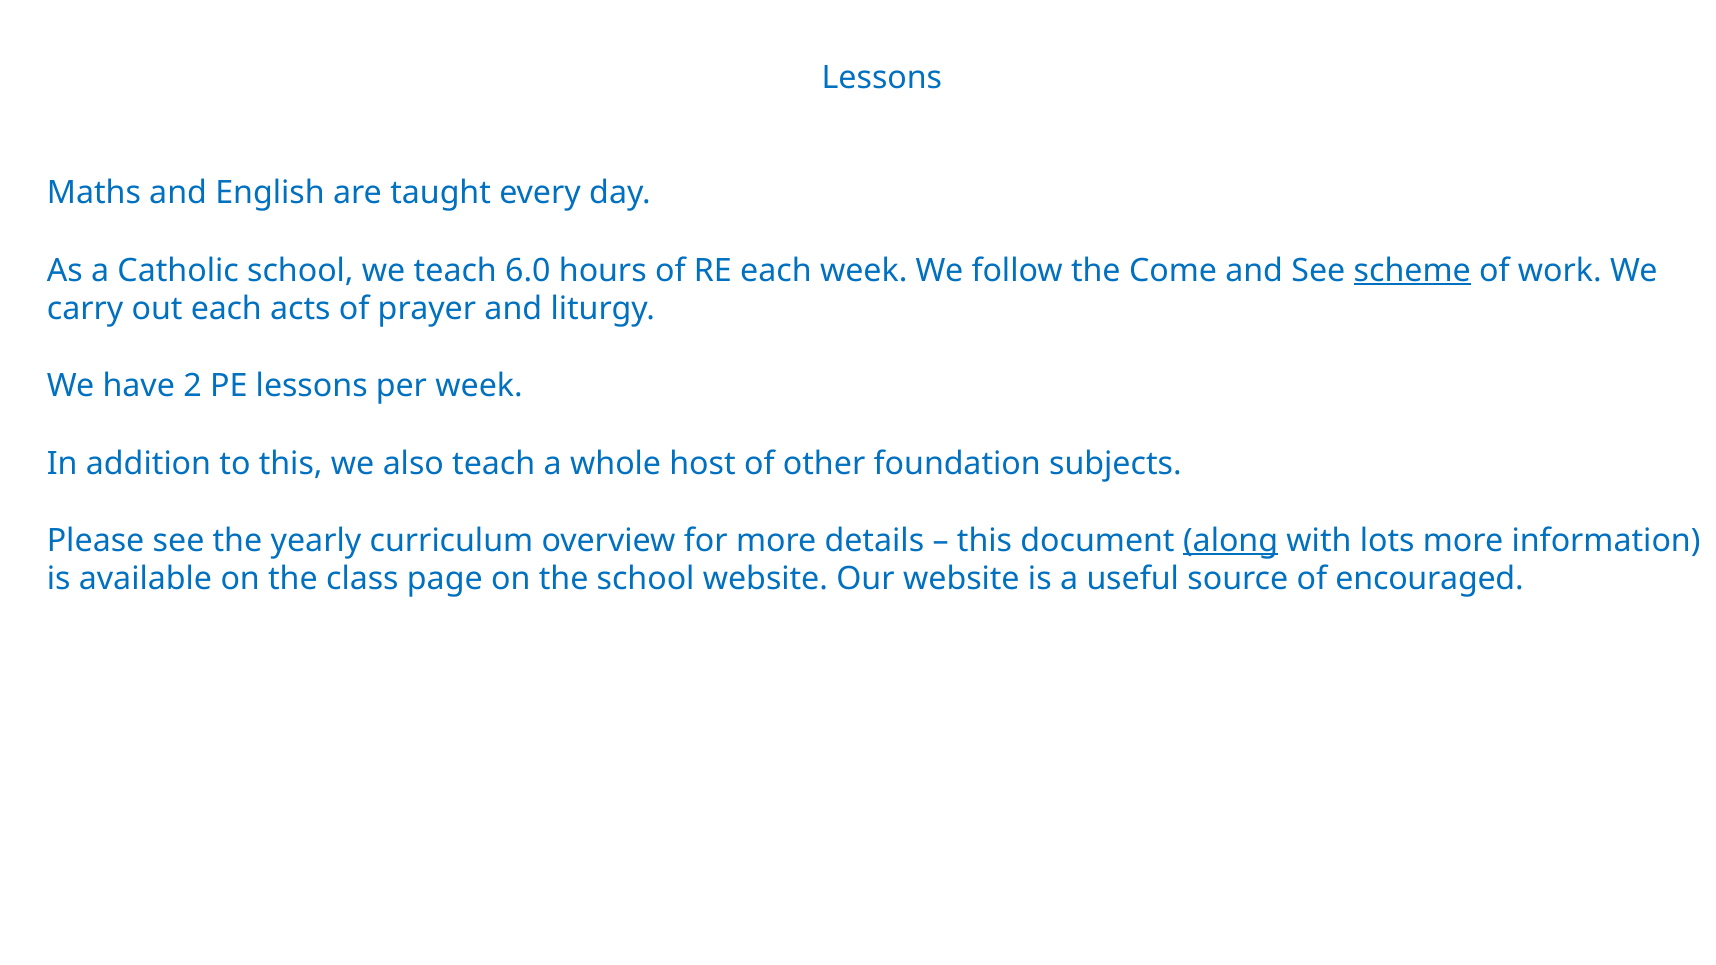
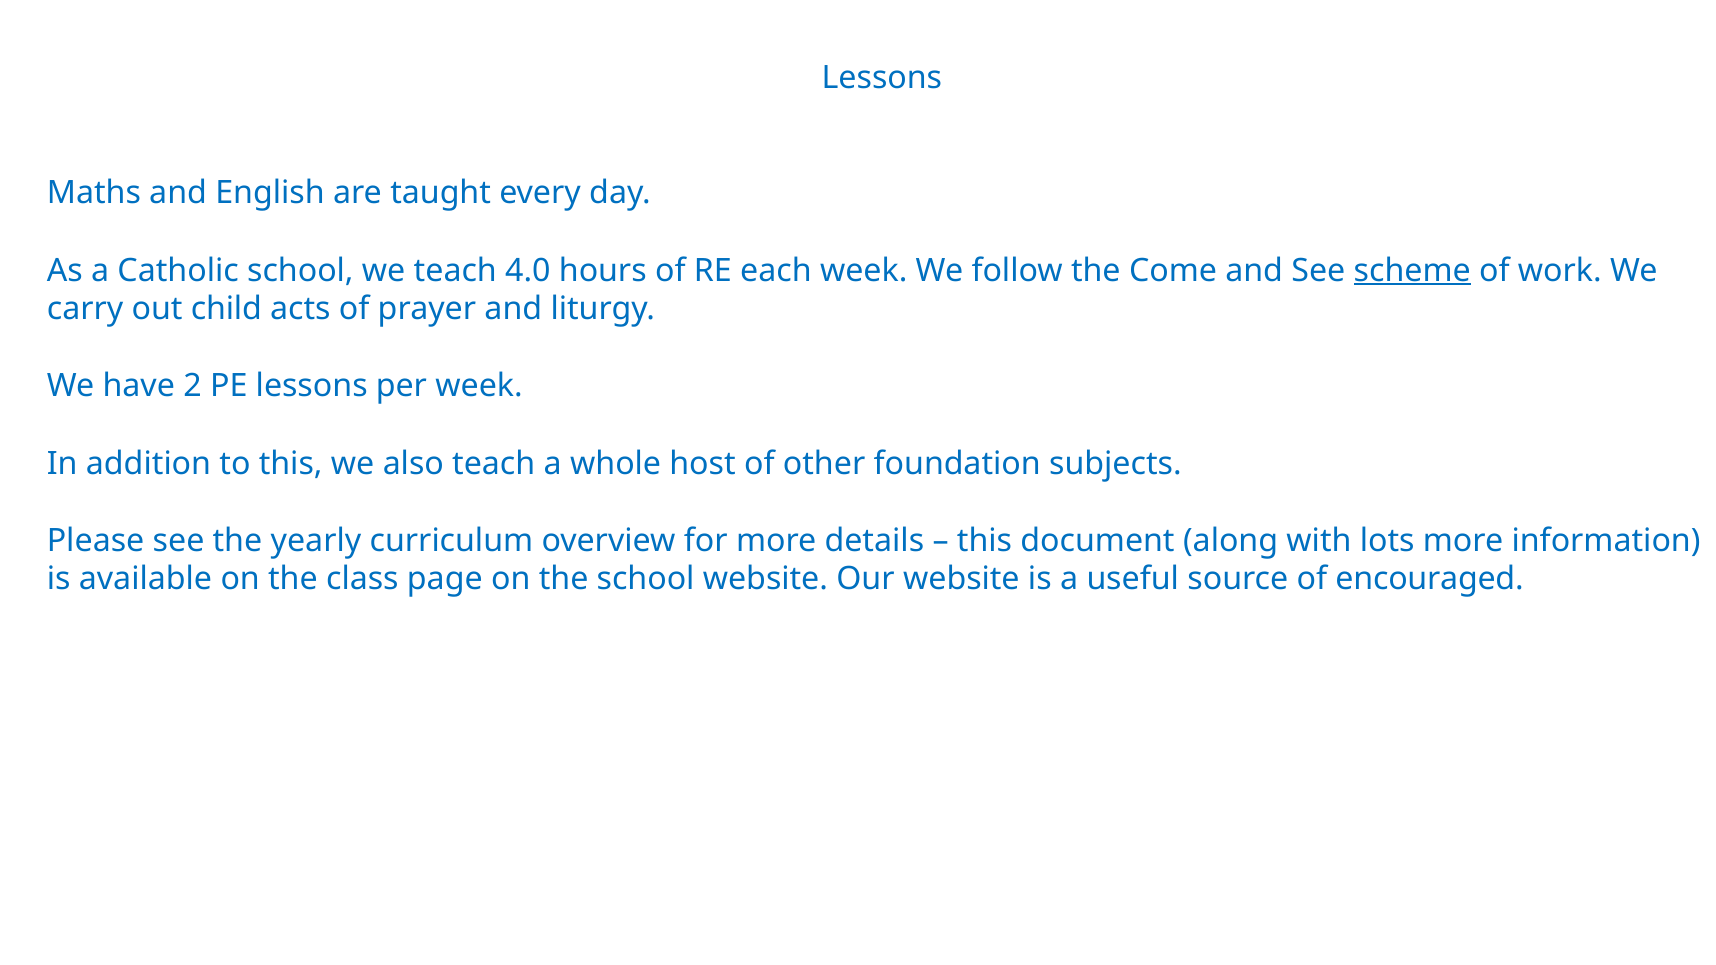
6.0: 6.0 -> 4.0
out each: each -> child
along underline: present -> none
